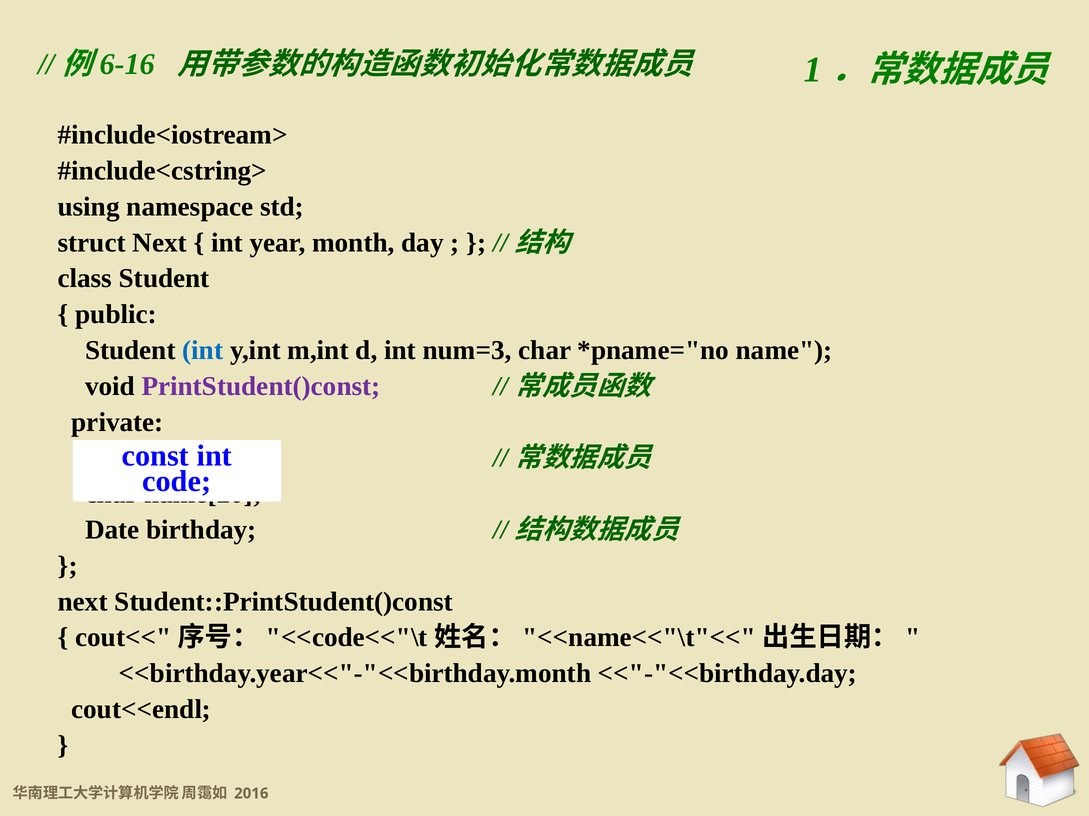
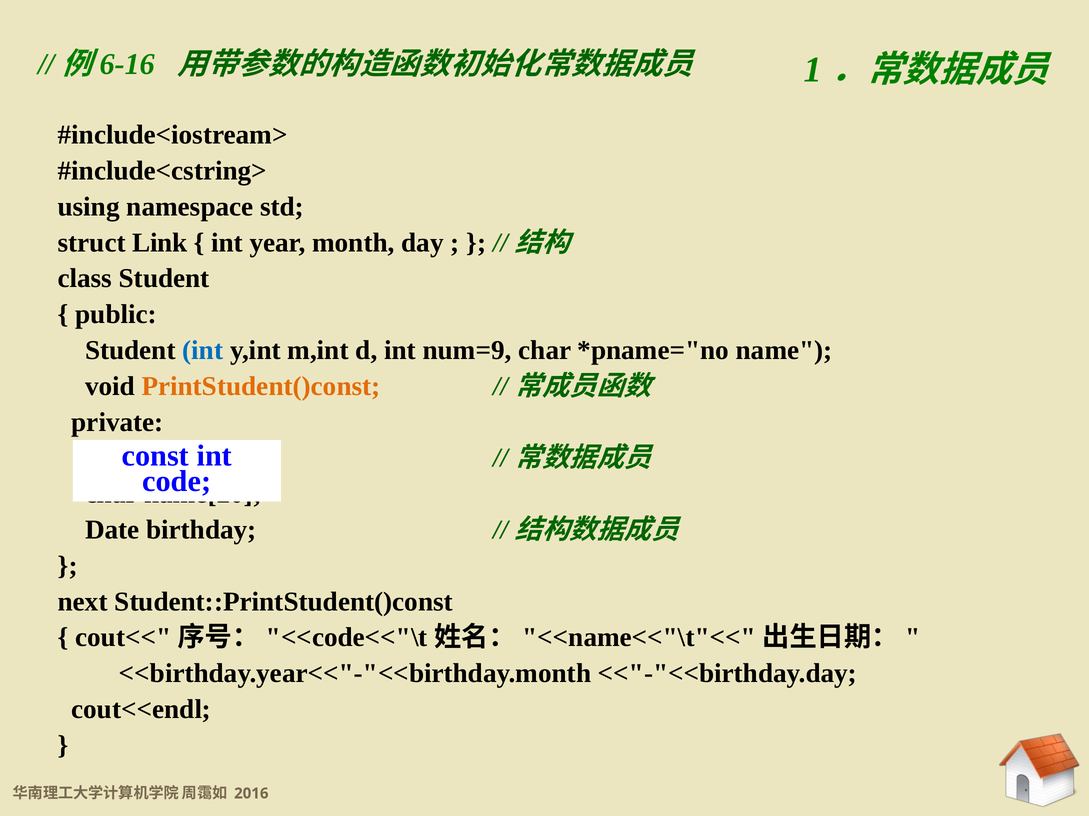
struct Next: Next -> Link
num=3: num=3 -> num=9
PrintStudent()const colour: purple -> orange
